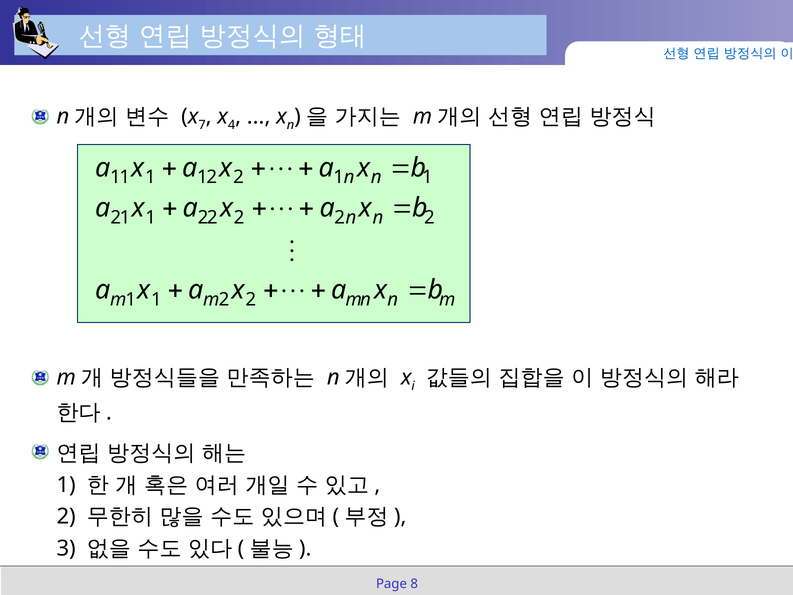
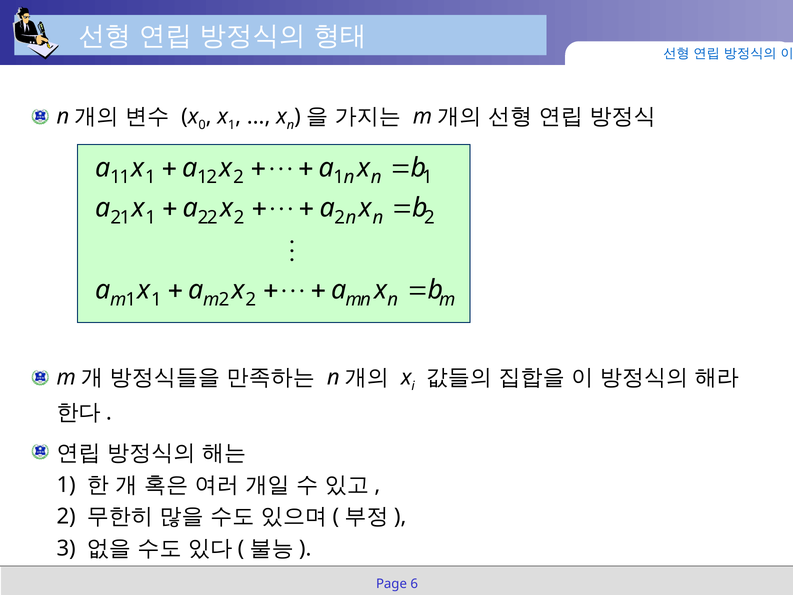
7: 7 -> 0
4 at (232, 125): 4 -> 1
8: 8 -> 6
